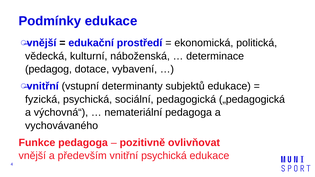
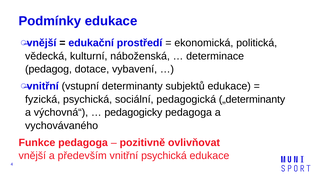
„pedagogická: „pedagogická -> „determinanty
nemateriální: nemateriální -> pedagogicky
